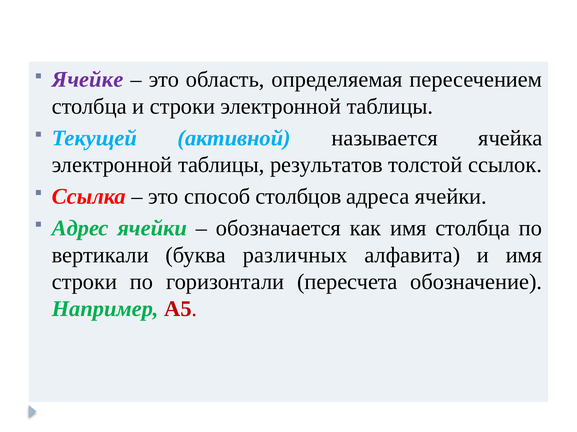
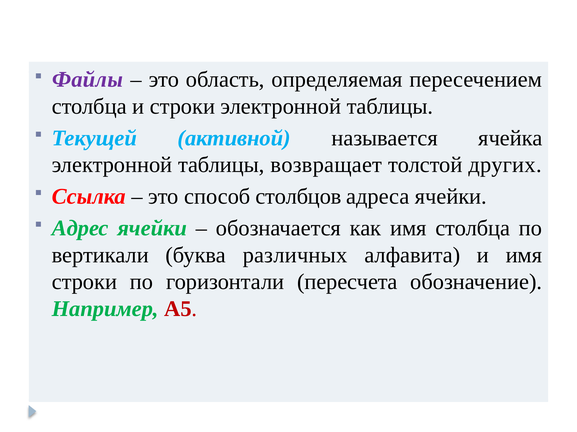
Ячейке: Ячейке -> Файлы
результатов: результатов -> возвращает
ссылок: ссылок -> других
